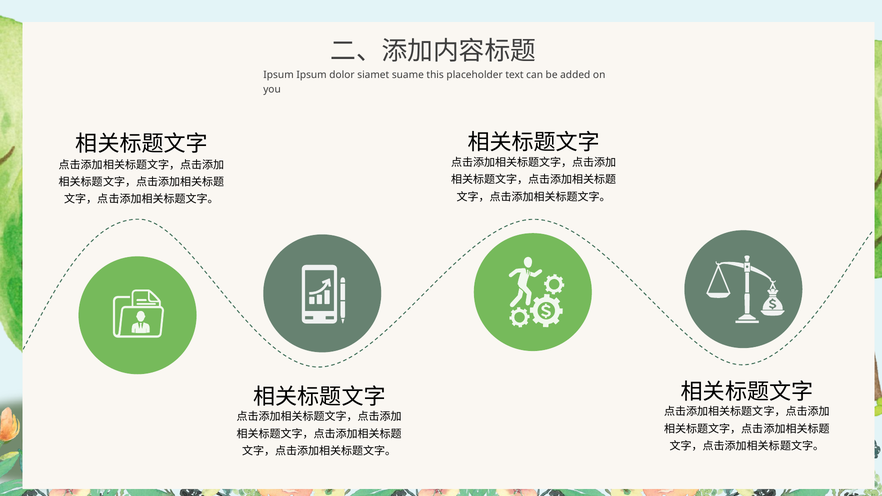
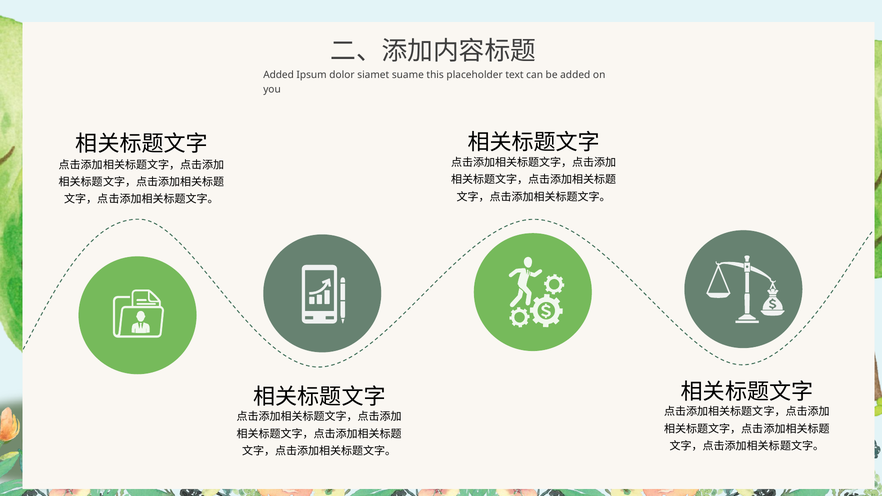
Ipsum at (278, 75): Ipsum -> Added
